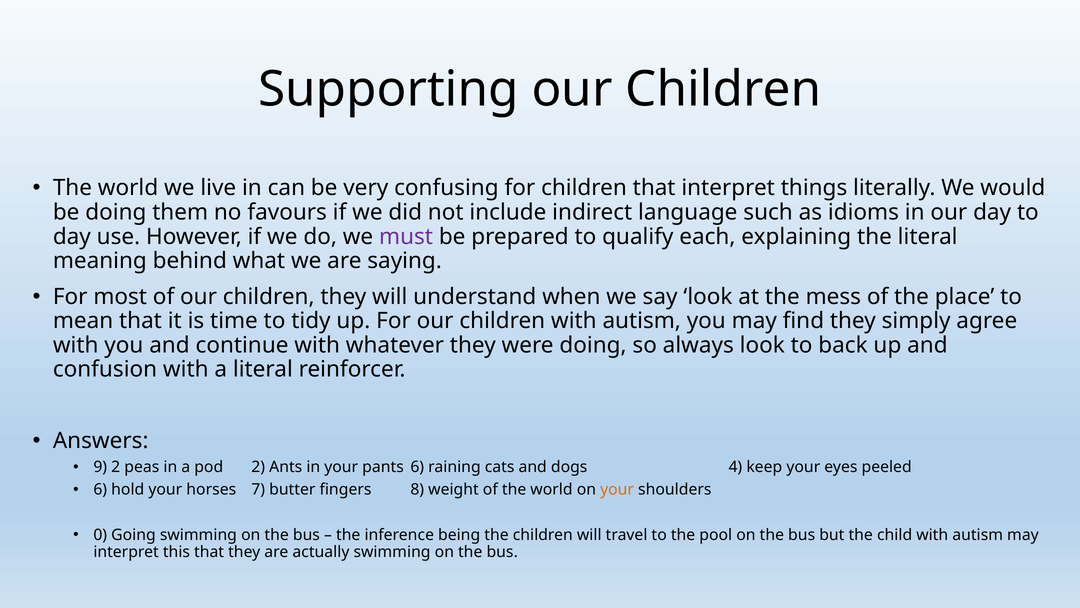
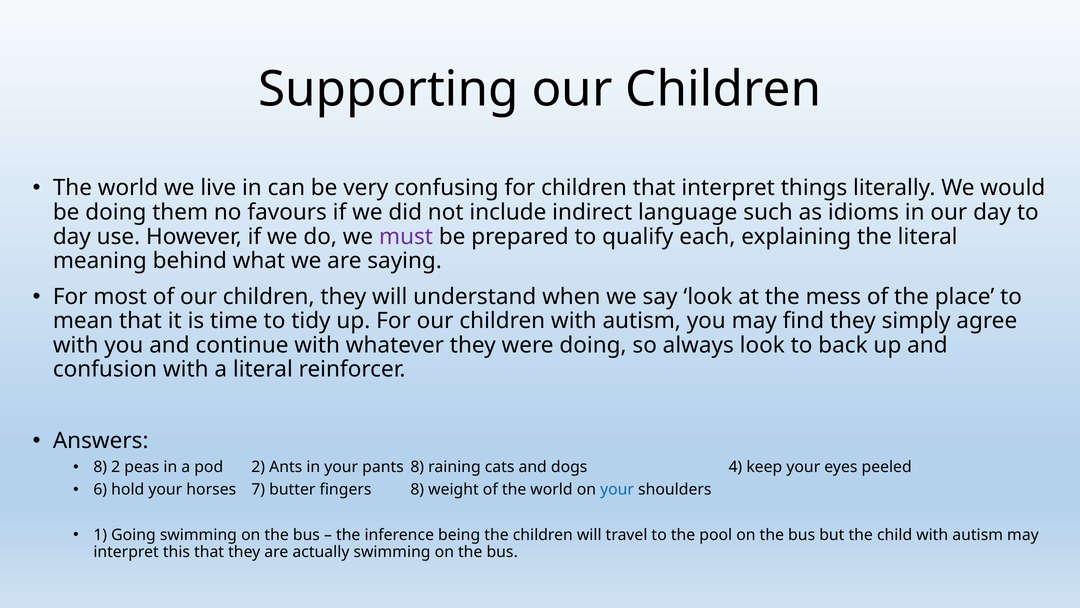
9 at (100, 467): 9 -> 8
pants 6: 6 -> 8
your at (617, 489) colour: orange -> blue
0: 0 -> 1
